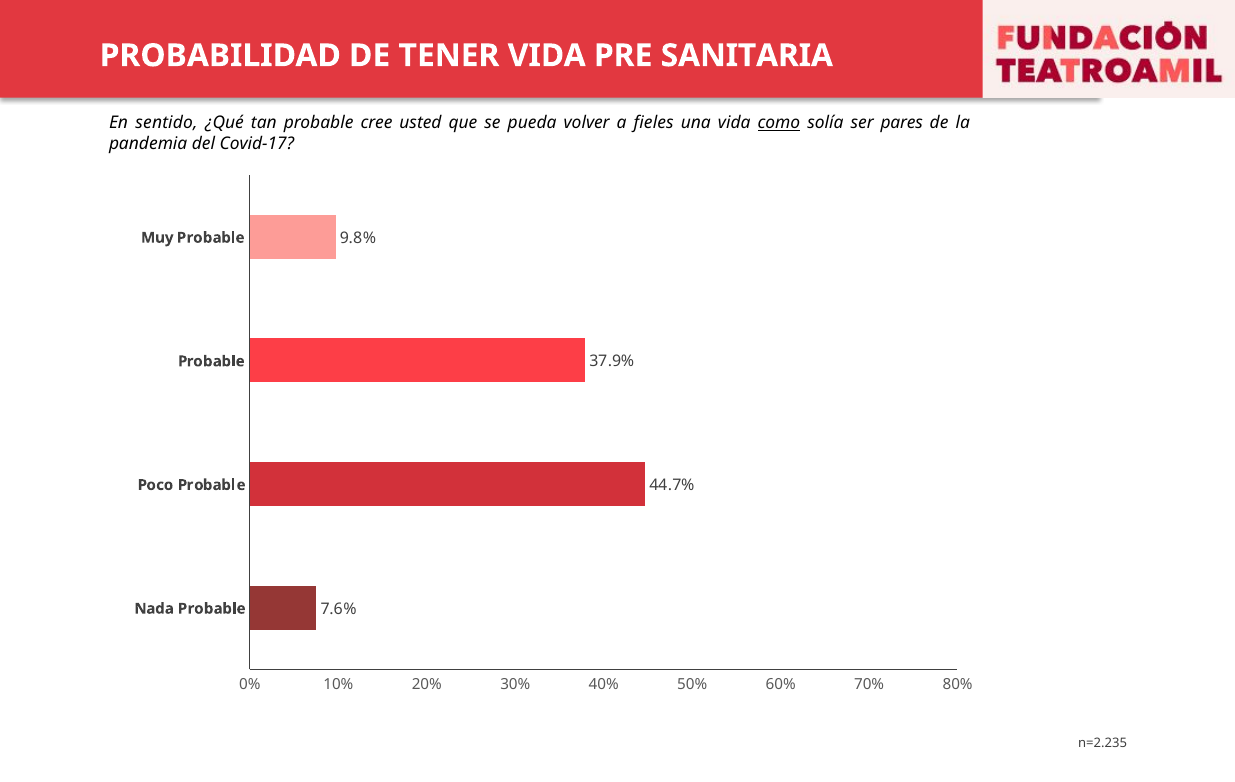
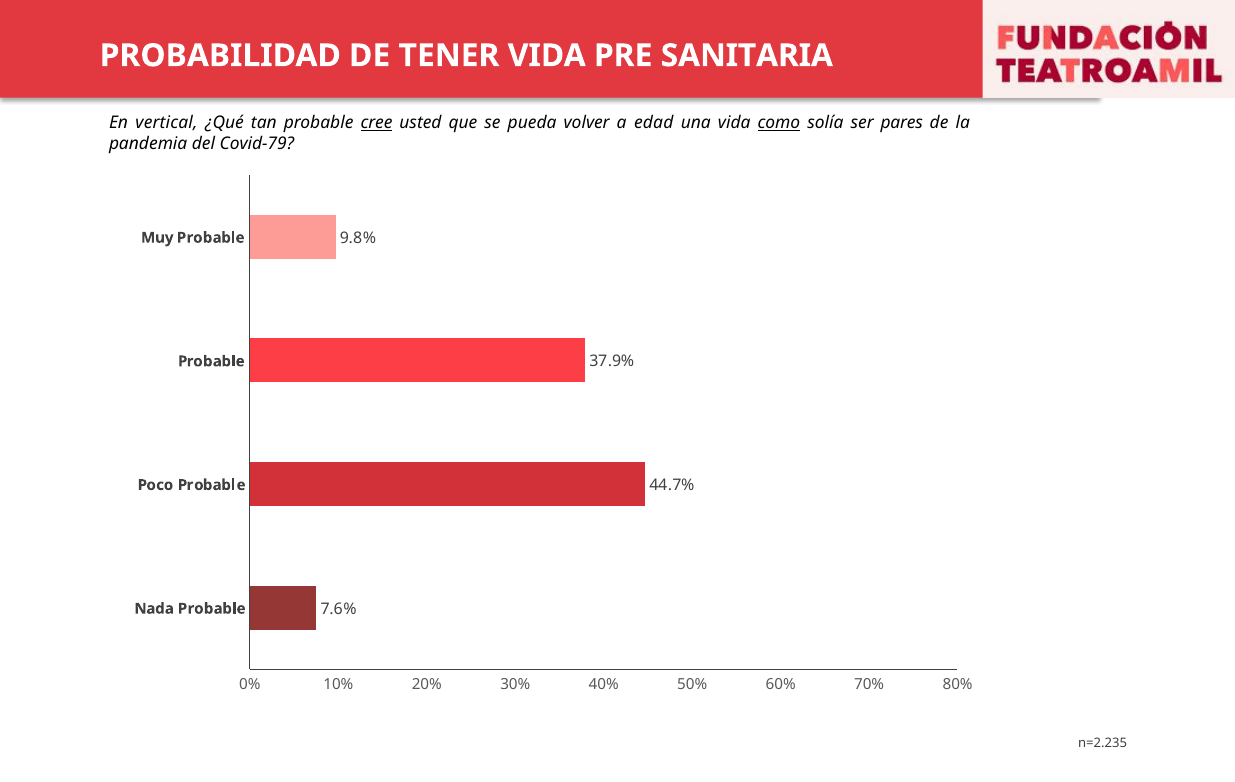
sentido: sentido -> vertical
cree underline: none -> present
fieles: fieles -> edad
Covid-17: Covid-17 -> Covid-79
